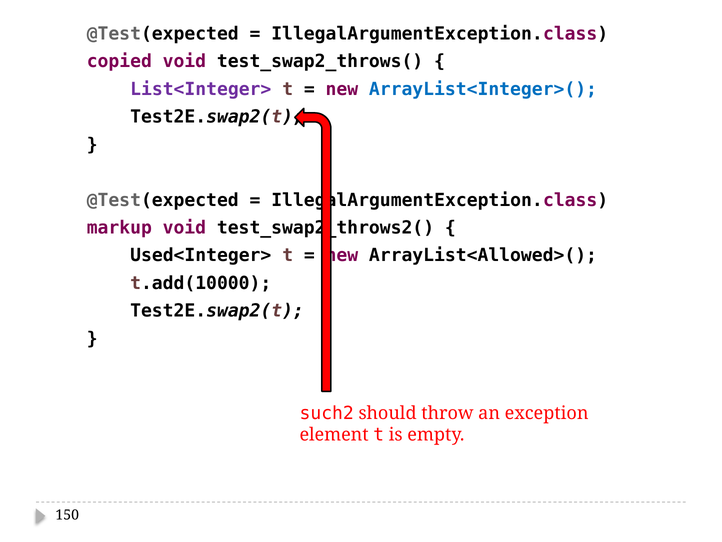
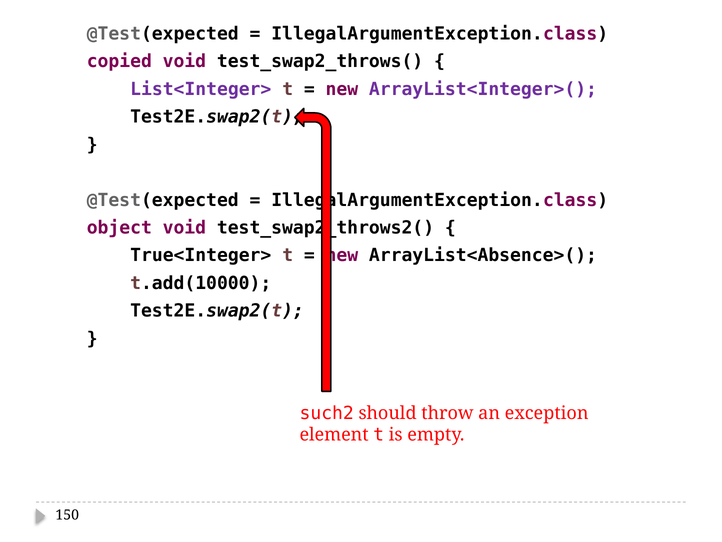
ArrayList<Integer>( colour: blue -> purple
markup: markup -> object
Used<Integer>: Used<Integer> -> True<Integer>
ArrayList<Allowed>(: ArrayList<Allowed>( -> ArrayList<Absence>(
